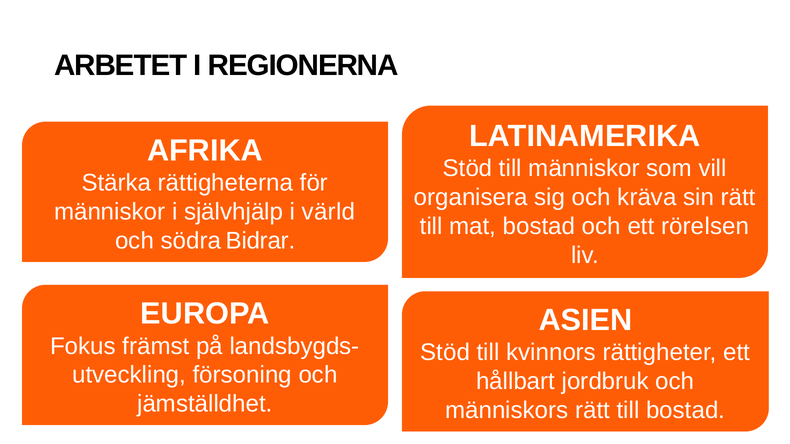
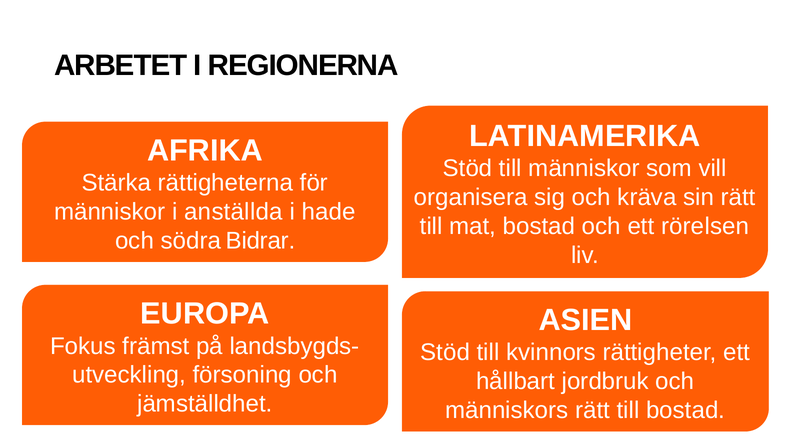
självhjälp: självhjälp -> anställda
värld: värld -> hade
